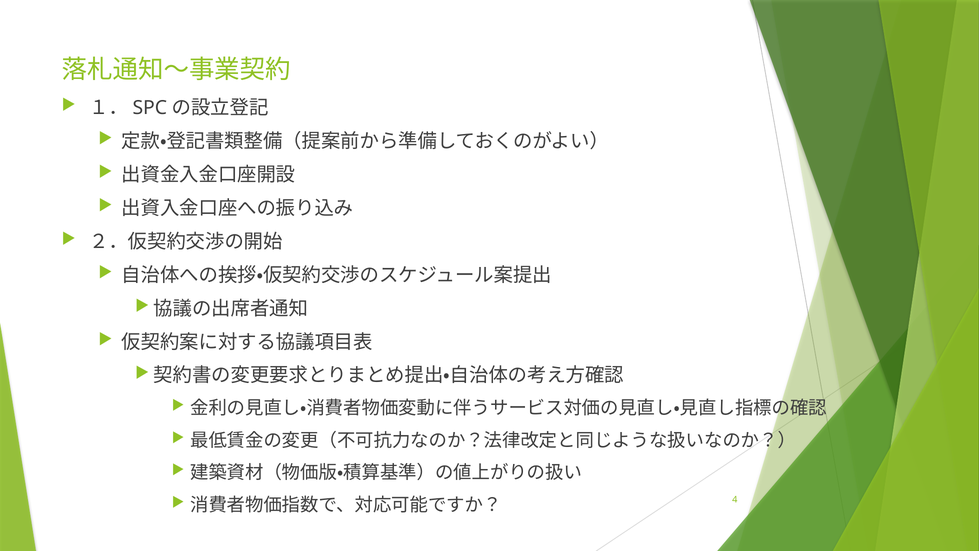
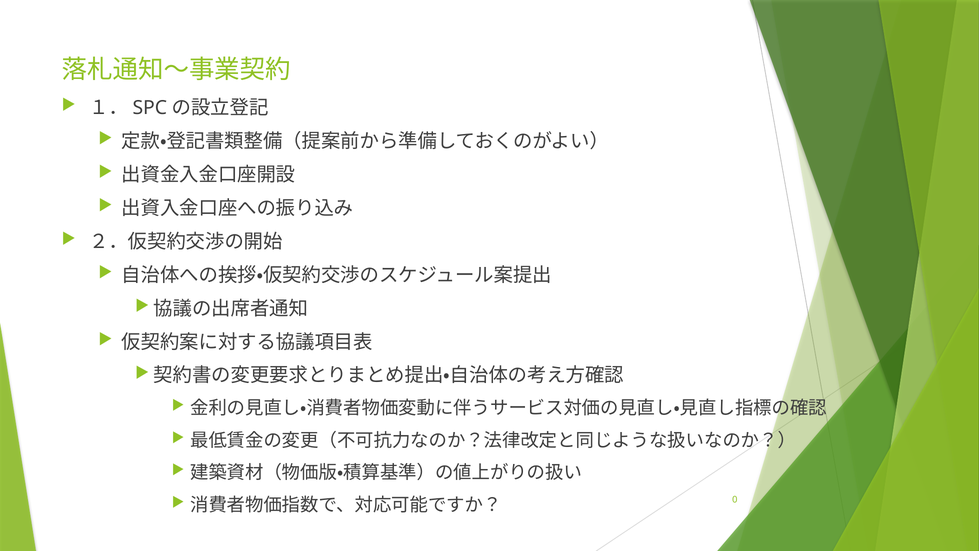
4: 4 -> 0
